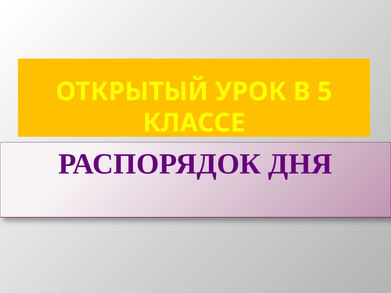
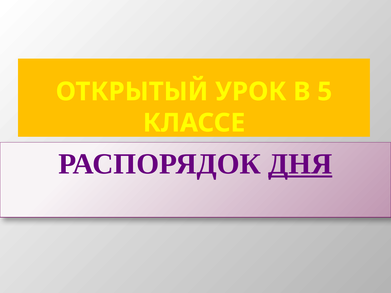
ДНЯ underline: none -> present
